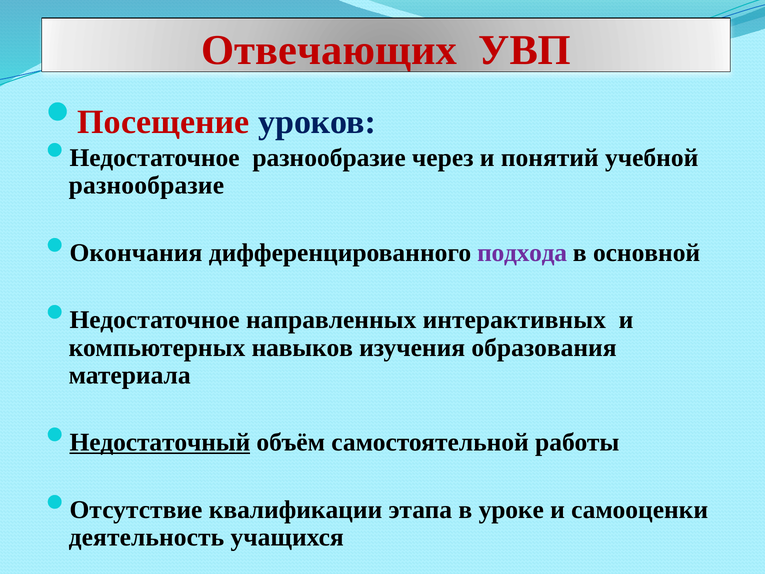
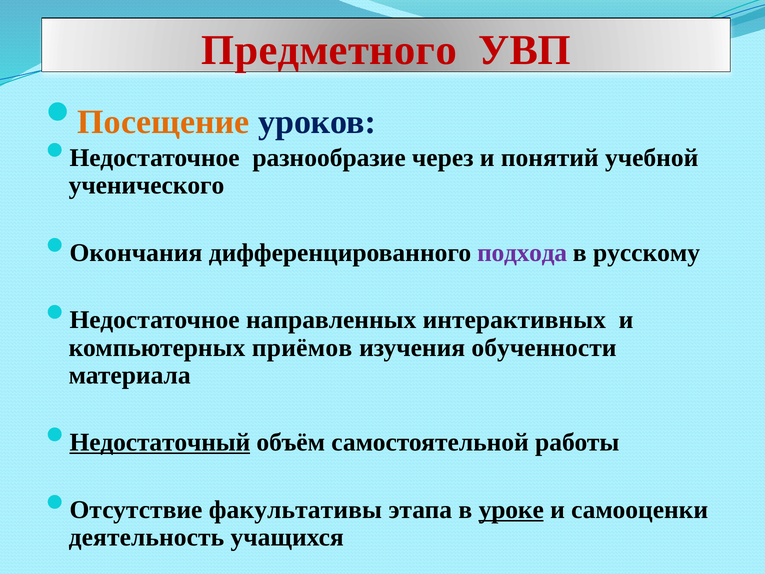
Отвечающих: Отвечающих -> Предметного
Посещение colour: red -> orange
разнообразие at (146, 185): разнообразие -> ученического
основной: основной -> русскому
навыков: навыков -> приёмов
образования: образования -> обученности
квалификации: квалификации -> факультативы
уроке underline: none -> present
